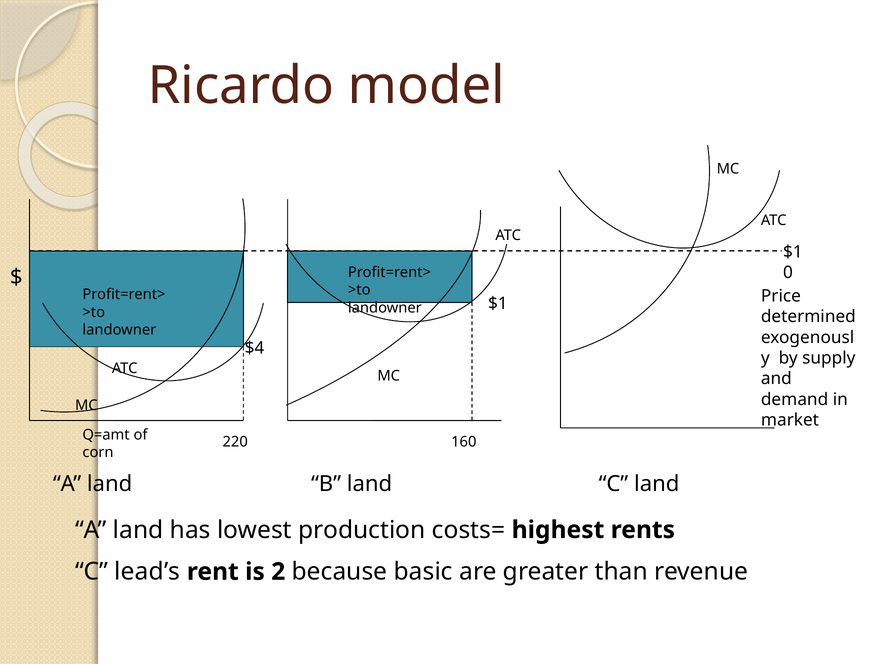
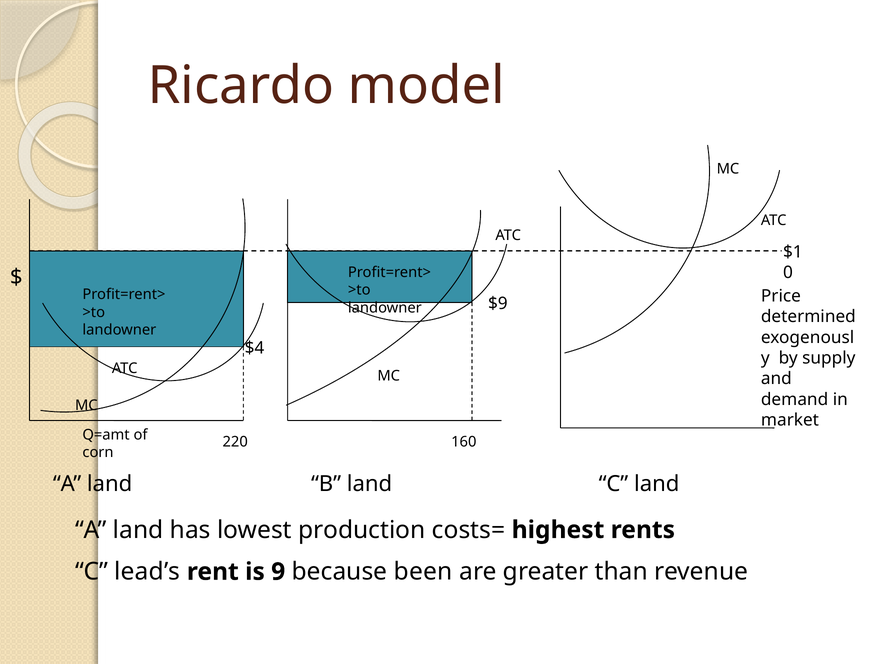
$1 at (498, 304): $1 -> $9
2: 2 -> 9
basic: basic -> been
